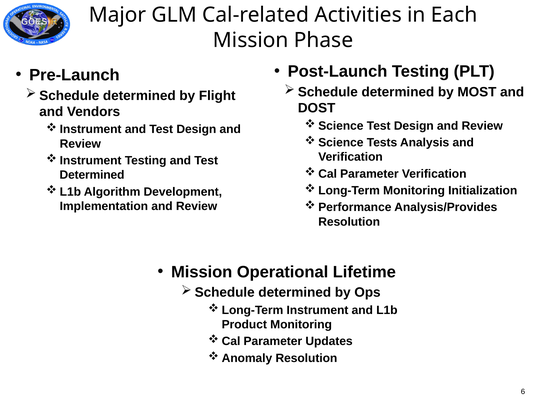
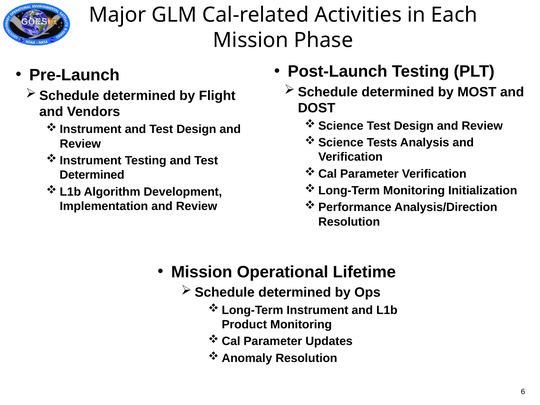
Analysis/Provides: Analysis/Provides -> Analysis/Direction
